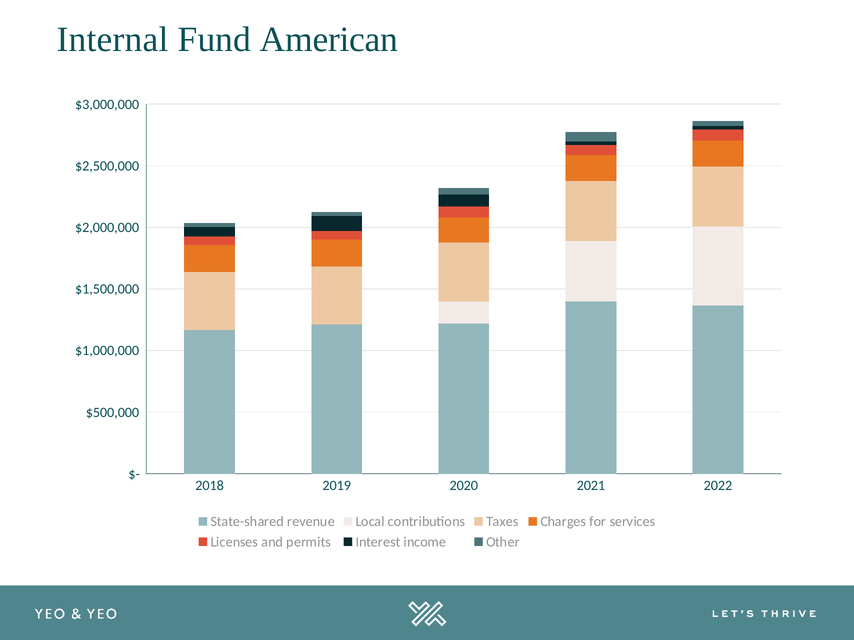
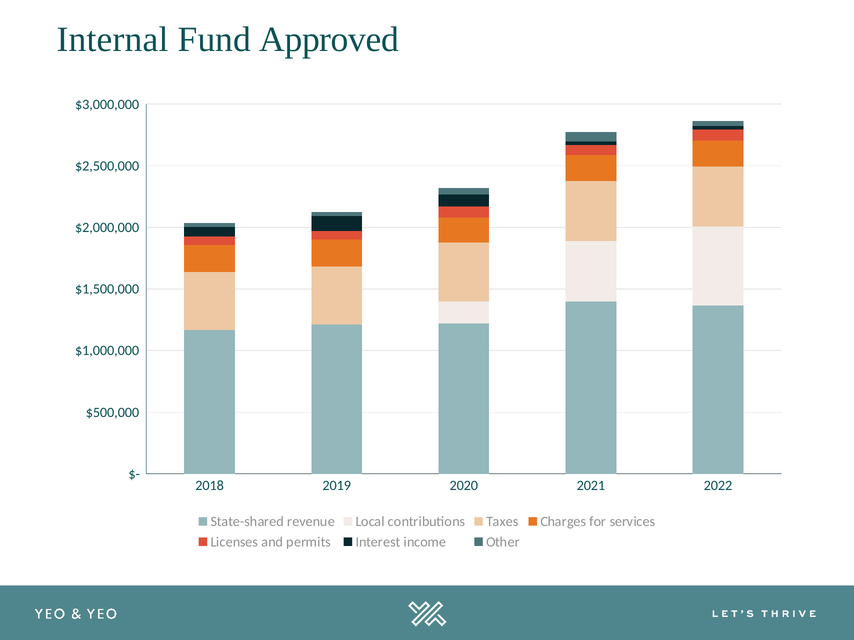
American: American -> Approved
